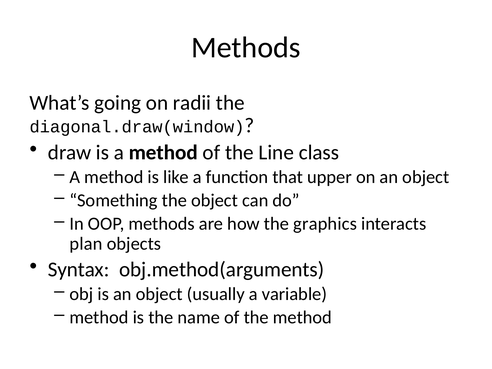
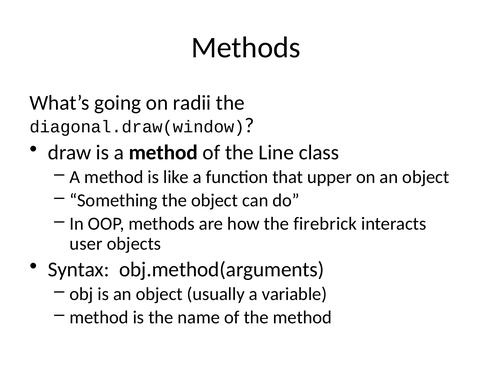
graphics: graphics -> firebrick
plan: plan -> user
